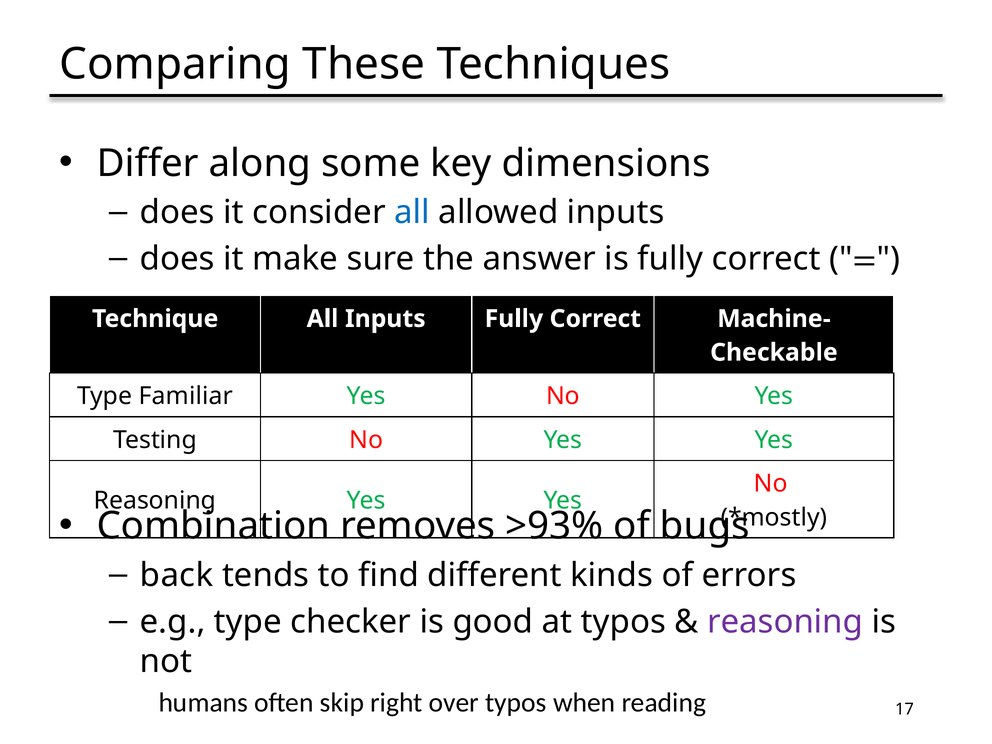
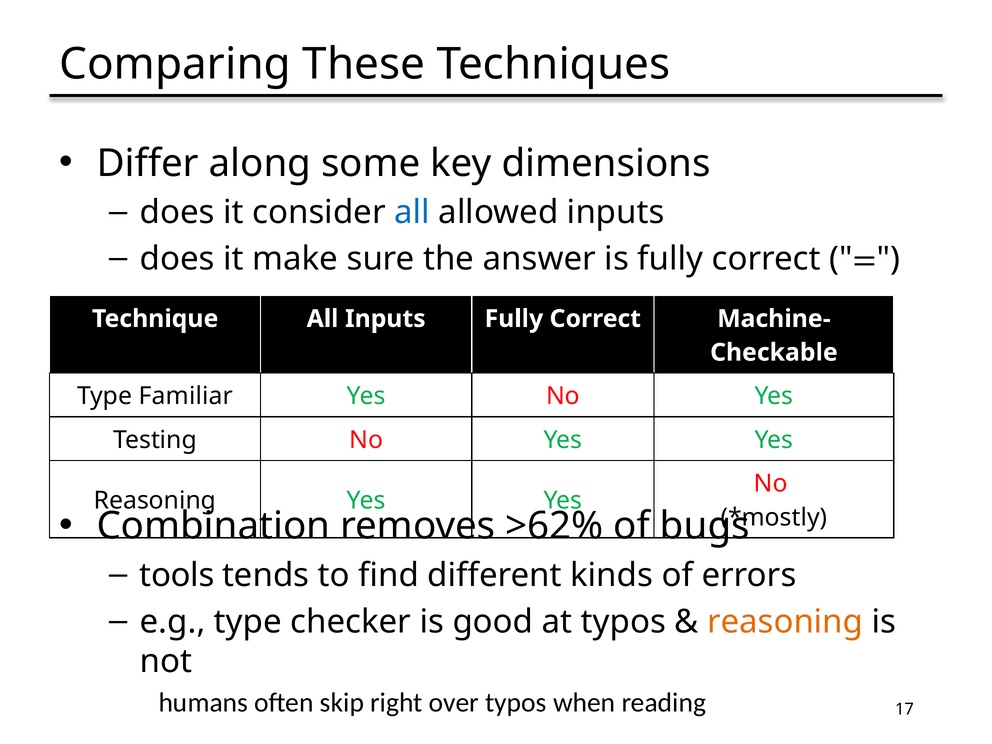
>93%: >93% -> >62%
back: back -> tools
reasoning at (785, 622) colour: purple -> orange
